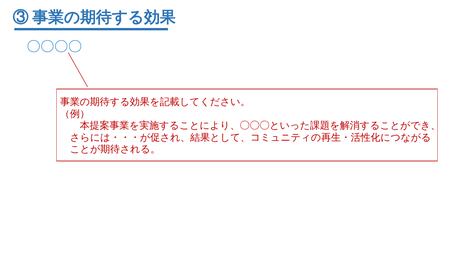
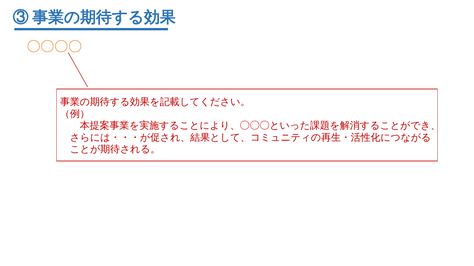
〇〇〇〇 colour: blue -> orange
